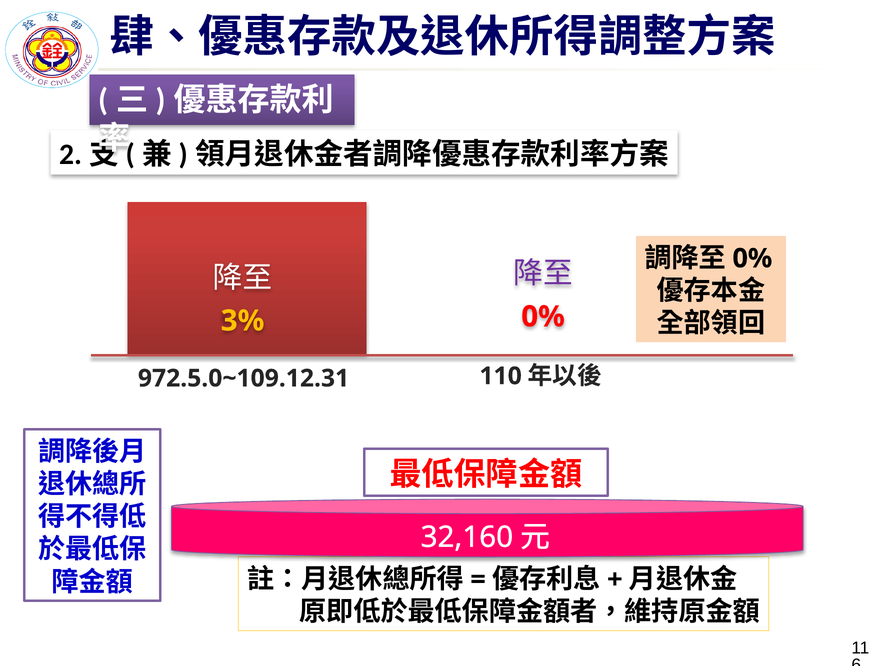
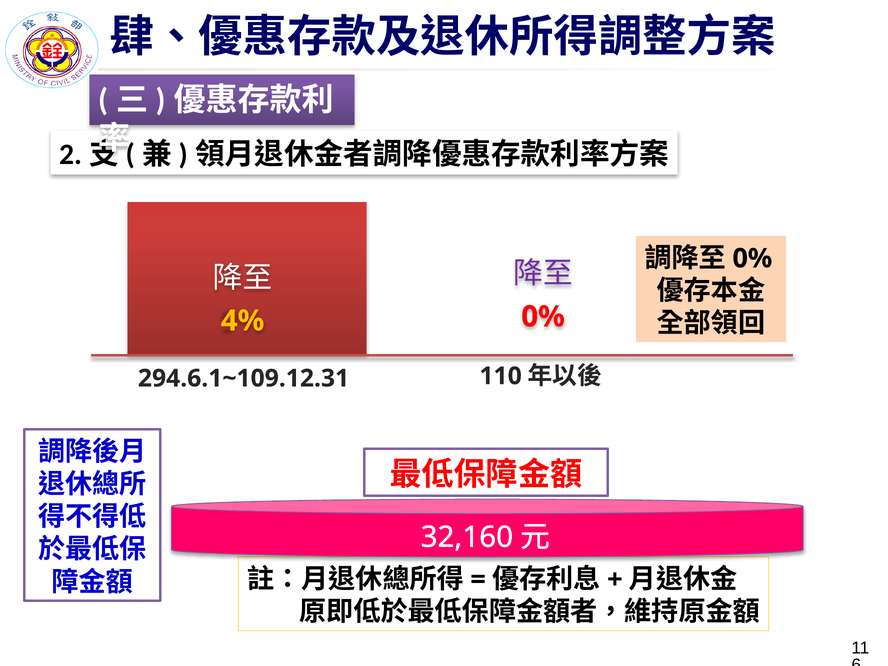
3%: 3% -> 4%
972.5.0~109.12.31: 972.5.0~109.12.31 -> 294.6.1~109.12.31
